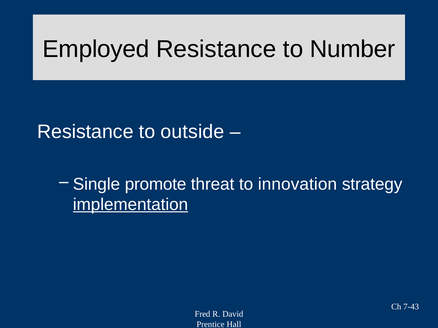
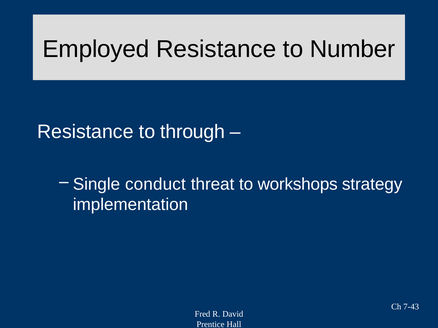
outside: outside -> through
promote: promote -> conduct
innovation: innovation -> workshops
implementation underline: present -> none
